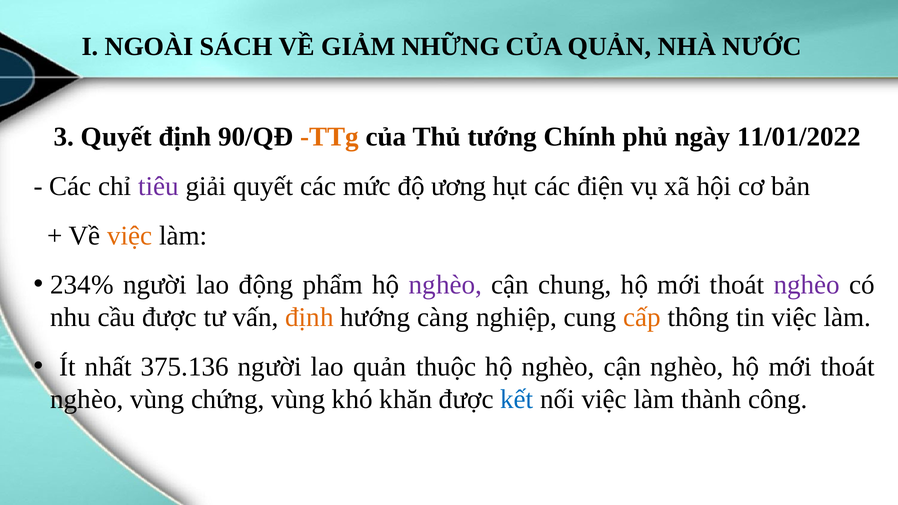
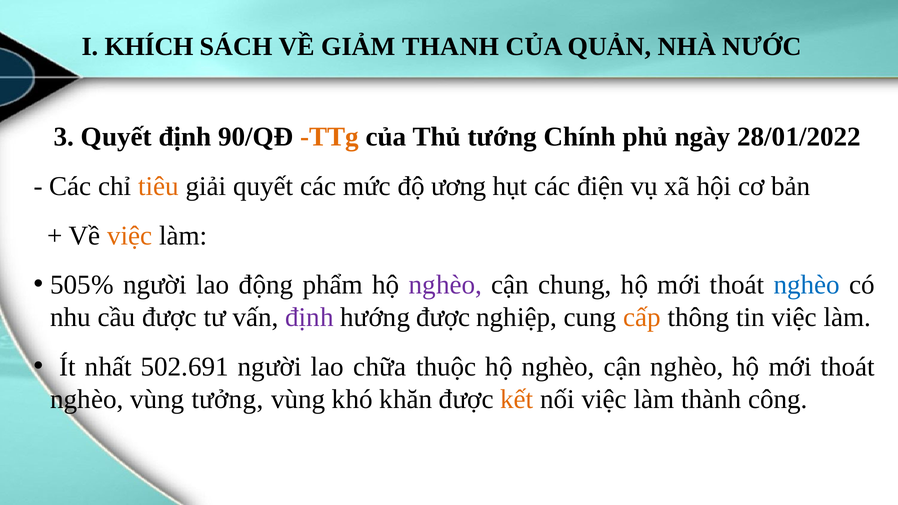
NGOÀI: NGOÀI -> KHÍCH
NHỮNG: NHỮNG -> THANH
11/01/2022: 11/01/2022 -> 28/01/2022
tiêu colour: purple -> orange
234%: 234% -> 505%
nghèo at (807, 285) colour: purple -> blue
định at (309, 318) colour: orange -> purple
hướng càng: càng -> được
375.136: 375.136 -> 502.691
lao quản: quản -> chữa
chứng: chứng -> tưởng
kết colour: blue -> orange
